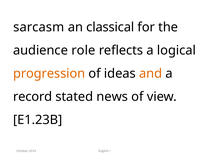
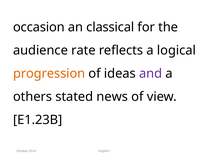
sarcasm: sarcasm -> occasion
role: role -> rate
and colour: orange -> purple
record: record -> others
